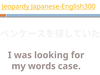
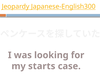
words: words -> starts
